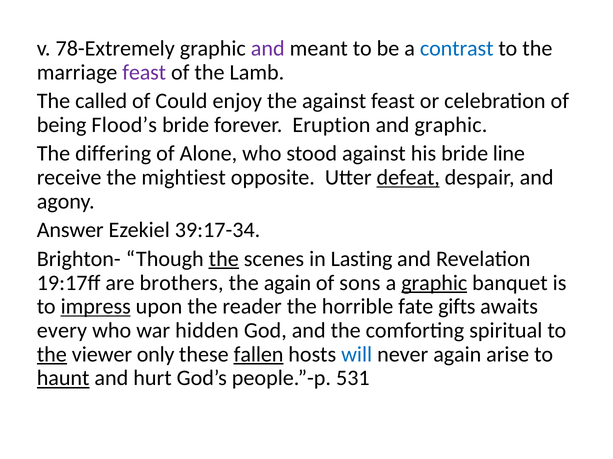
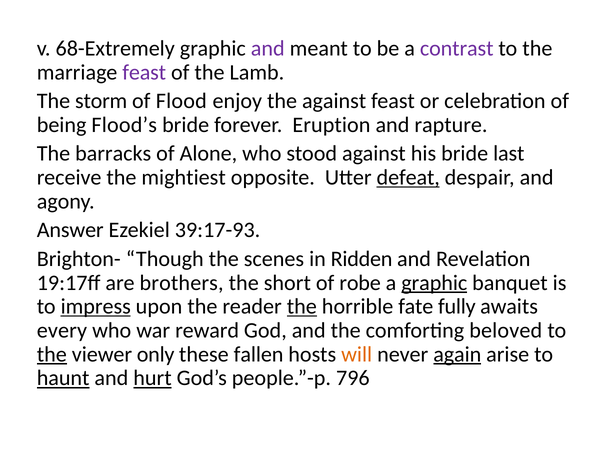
78-Extremely: 78-Extremely -> 68-Extremely
contrast colour: blue -> purple
called: called -> storm
Could: Could -> Flood
and graphic: graphic -> rapture
differing: differing -> barracks
line: line -> last
39:17-34: 39:17-34 -> 39:17-93
the at (224, 259) underline: present -> none
Lasting: Lasting -> Ridden
the again: again -> short
sons: sons -> robe
the at (302, 307) underline: none -> present
gifts: gifts -> fully
hidden: hidden -> reward
spiritual: spiritual -> beloved
fallen underline: present -> none
will colour: blue -> orange
again at (457, 355) underline: none -> present
hurt underline: none -> present
531: 531 -> 796
